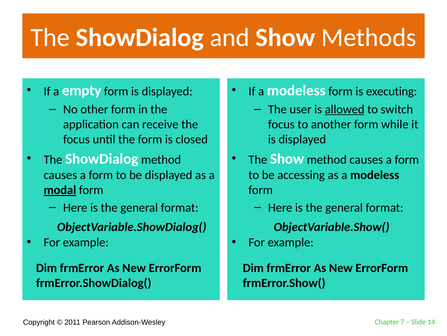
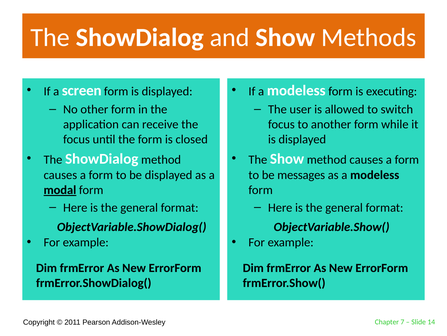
empty: empty -> screen
allowed underline: present -> none
accessing: accessing -> messages
